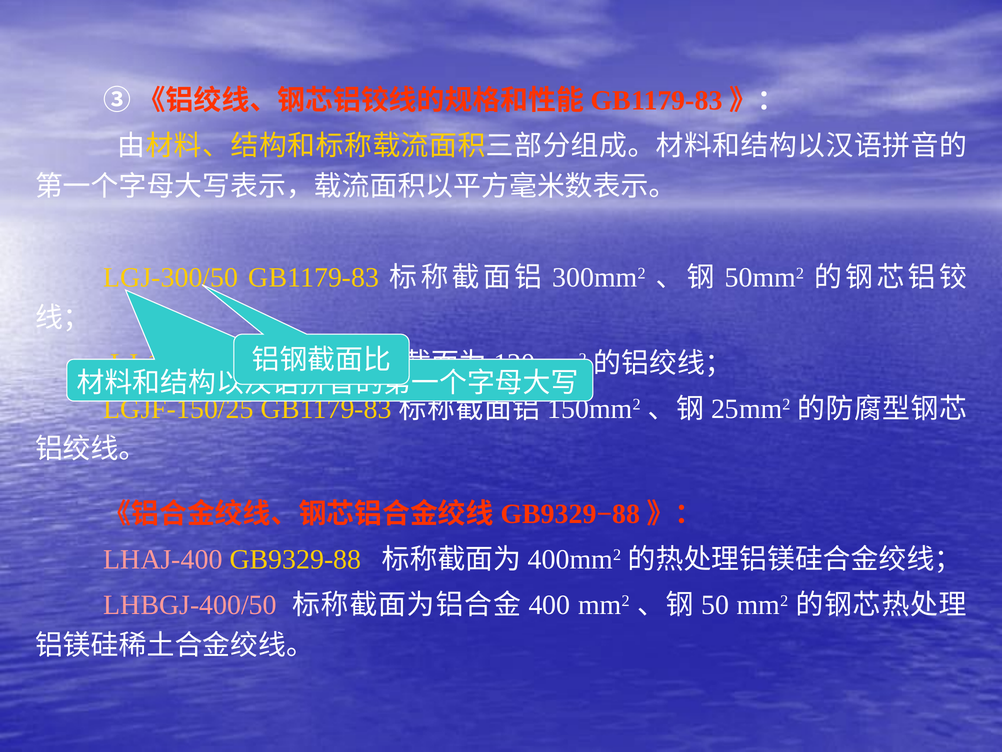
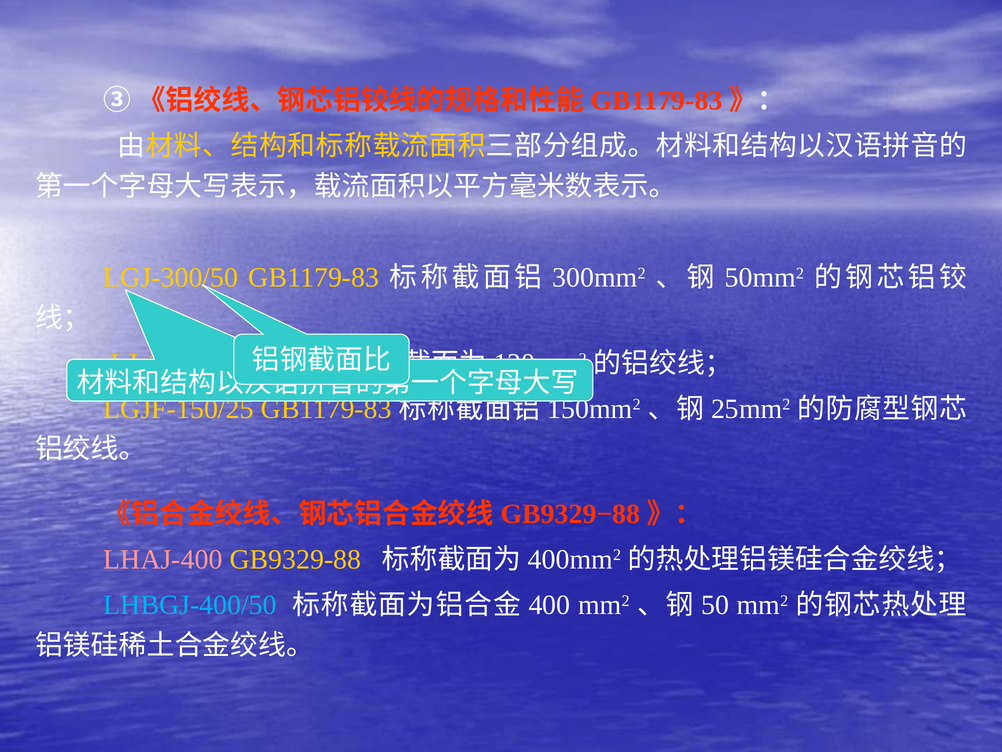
LHBGJ-400/50 colour: pink -> light blue
